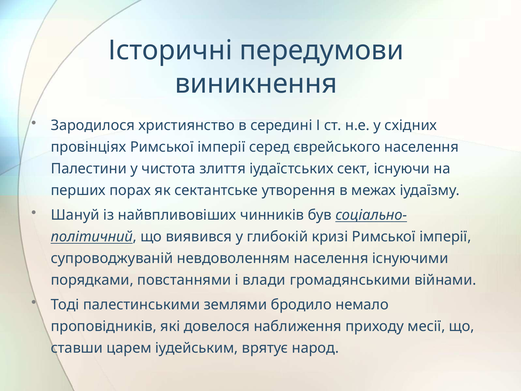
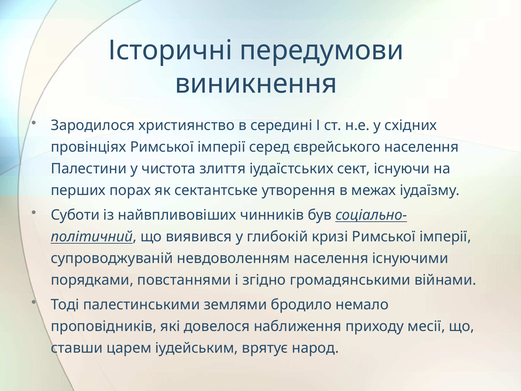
Шануй: Шануй -> Суботи
влади: влади -> згідно
